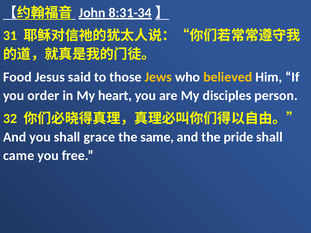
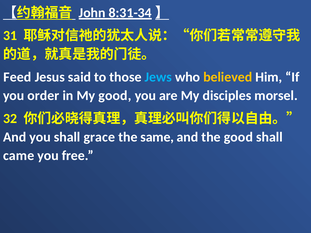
Food: Food -> Feed
Jews colour: yellow -> light blue
My heart: heart -> good
person: person -> morsel
the pride: pride -> good
